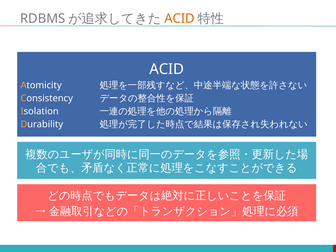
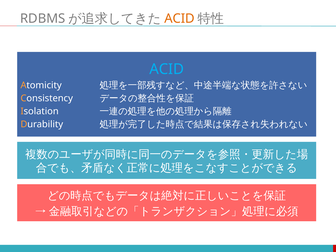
ACID at (167, 69) colour: white -> light blue
